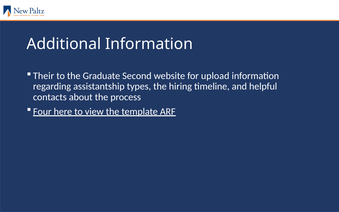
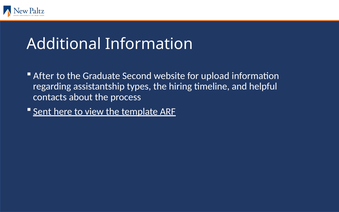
Their: Their -> After
Four: Four -> Sent
